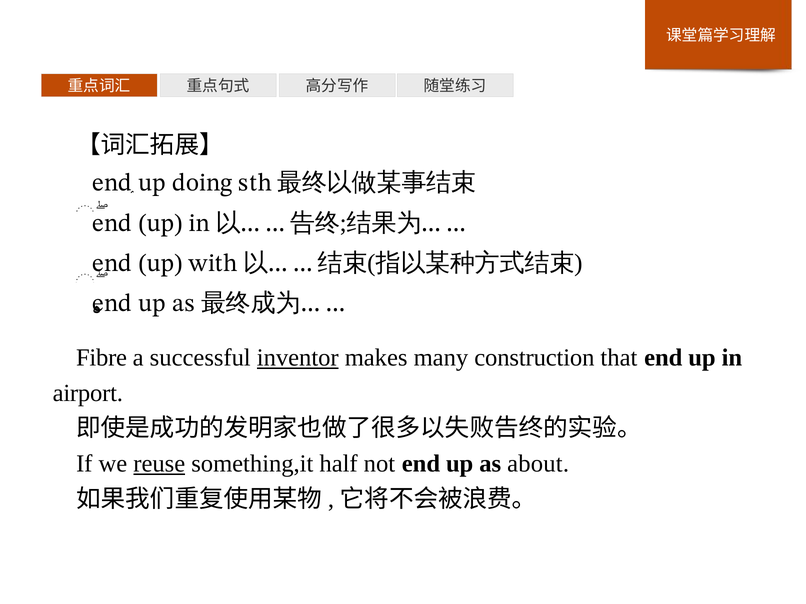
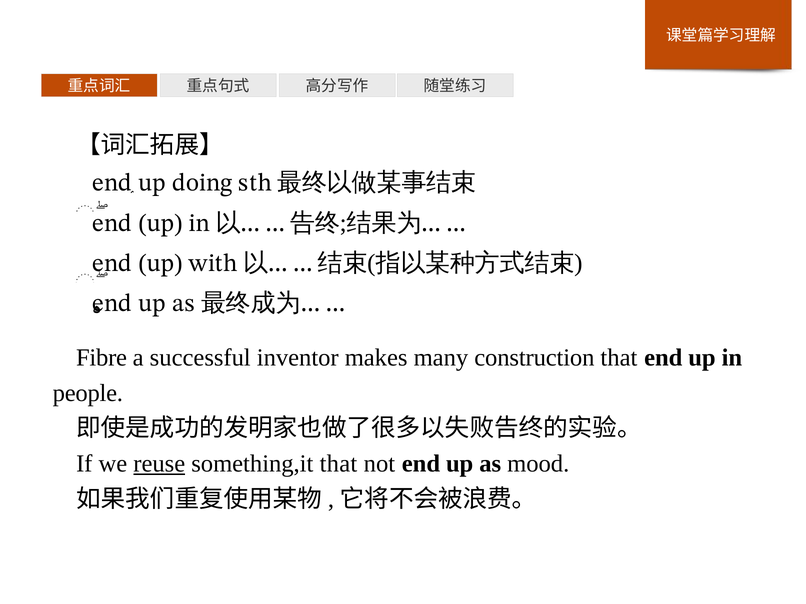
inventor underline: present -> none
airport: airport -> people
something,it half: half -> that
about: about -> mood
